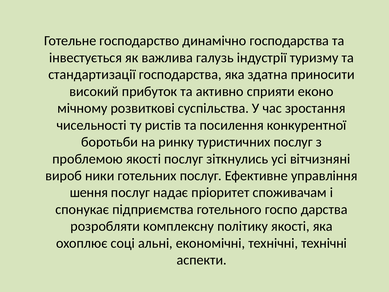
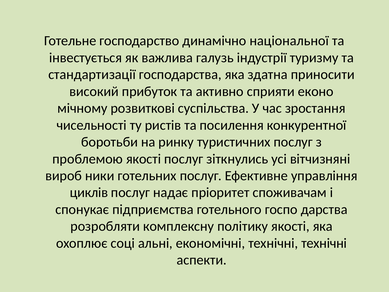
динамічно господарства: господарства -> національної
шення: шення -> циклів
